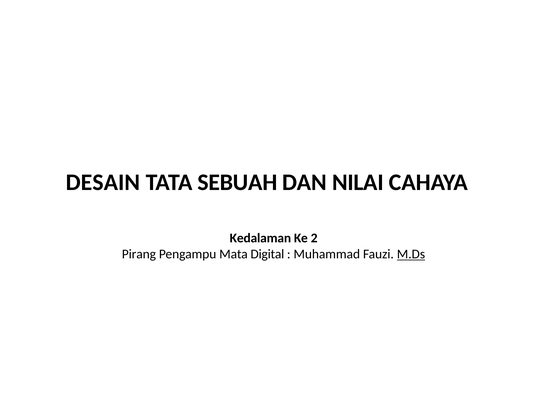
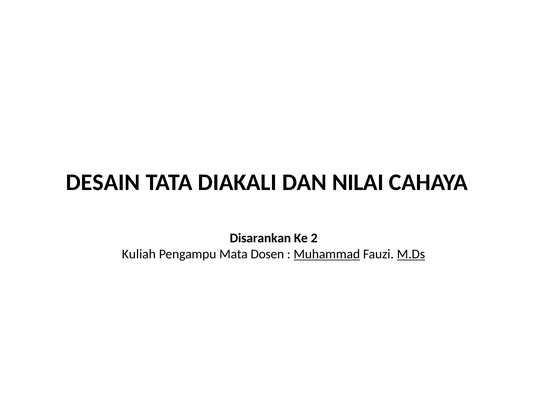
SEBUAH: SEBUAH -> DIAKALI
Kedalaman: Kedalaman -> Disarankan
Pirang: Pirang -> Kuliah
Digital: Digital -> Dosen
Muhammad underline: none -> present
